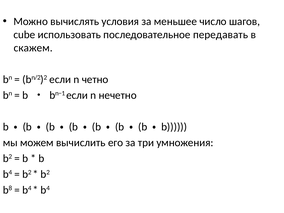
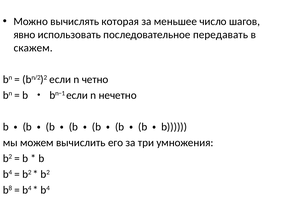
условия: условия -> которая
cube: cube -> явно
